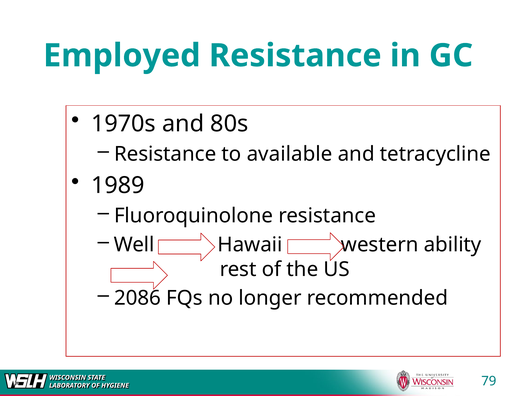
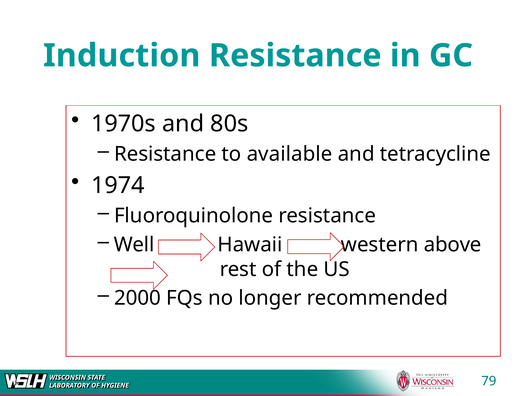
Employed: Employed -> Induction
1989: 1989 -> 1974
ability: ability -> above
2086: 2086 -> 2000
